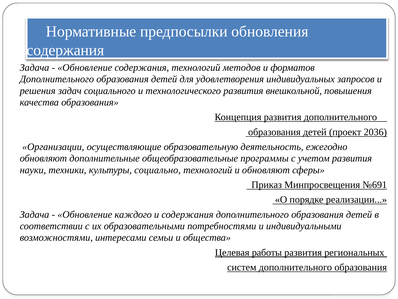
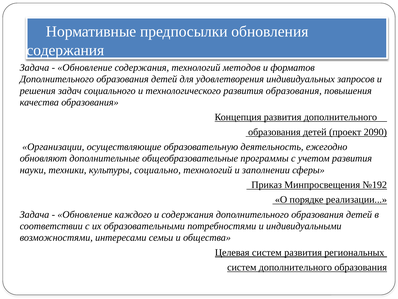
развития внешкольной: внешкольной -> образования
2036: 2036 -> 2090
и обновляют: обновляют -> заполнении
№691: №691 -> №192
Целевая работы: работы -> систем
